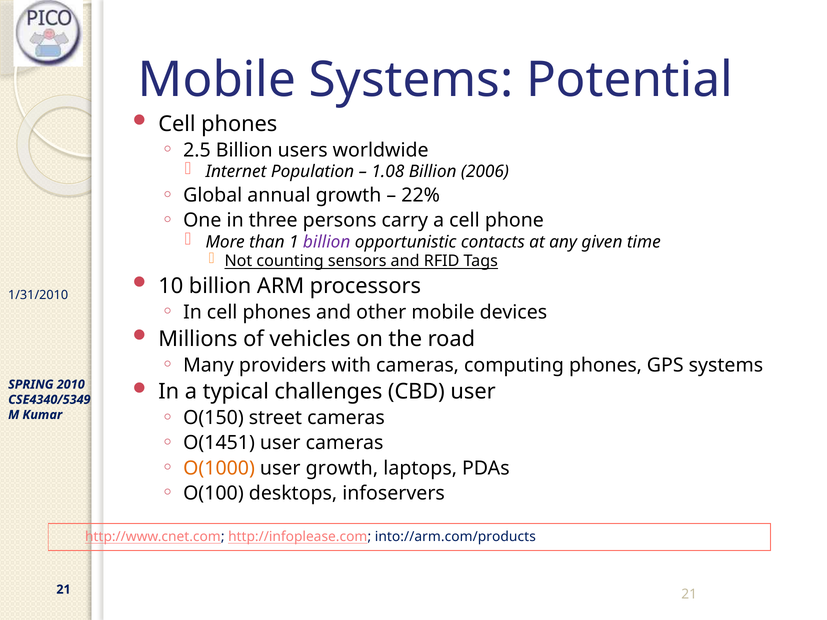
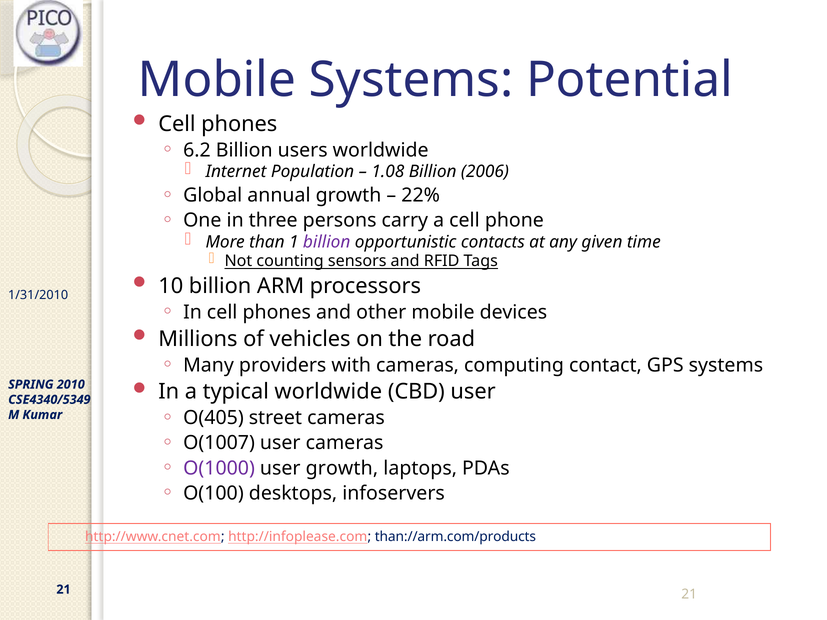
2.5: 2.5 -> 6.2
computing phones: phones -> contact
typical challenges: challenges -> worldwide
O(150: O(150 -> O(405
O(1451: O(1451 -> O(1007
O(1000 colour: orange -> purple
into://arm.com/products: into://arm.com/products -> than://arm.com/products
